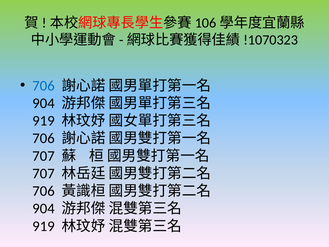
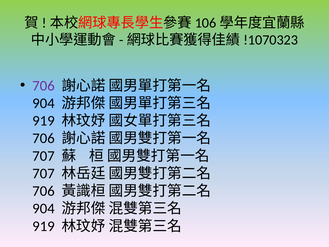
706 at (44, 86) colour: blue -> purple
